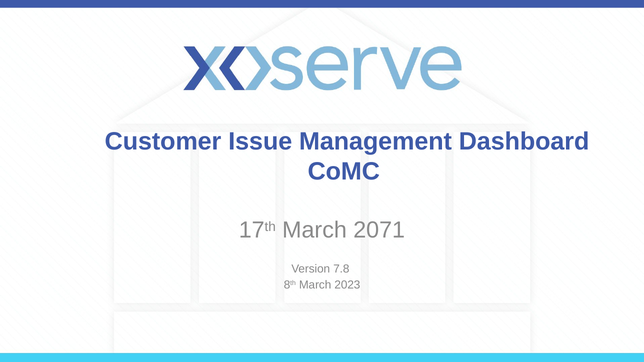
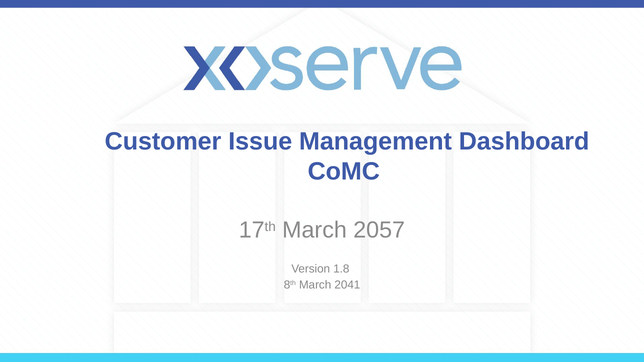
2071: 2071 -> 2057
7.8: 7.8 -> 1.8
2023: 2023 -> 2041
